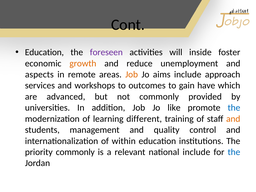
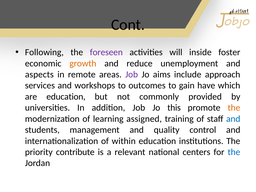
Education at (44, 52): Education -> Following
Job at (132, 74) colour: orange -> purple
are advanced: advanced -> education
like: like -> this
the at (234, 108) colour: blue -> orange
different: different -> assigned
and at (233, 119) colour: orange -> blue
priority commonly: commonly -> contribute
national include: include -> centers
